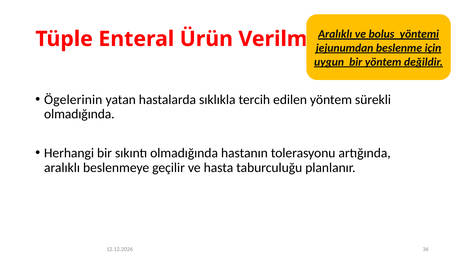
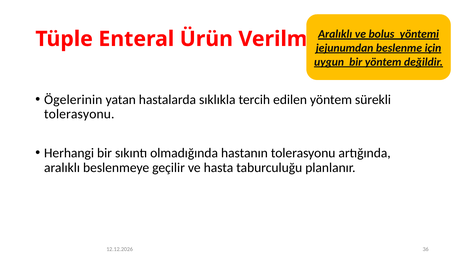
olmadığında at (79, 114): olmadığında -> tolerasyonu
